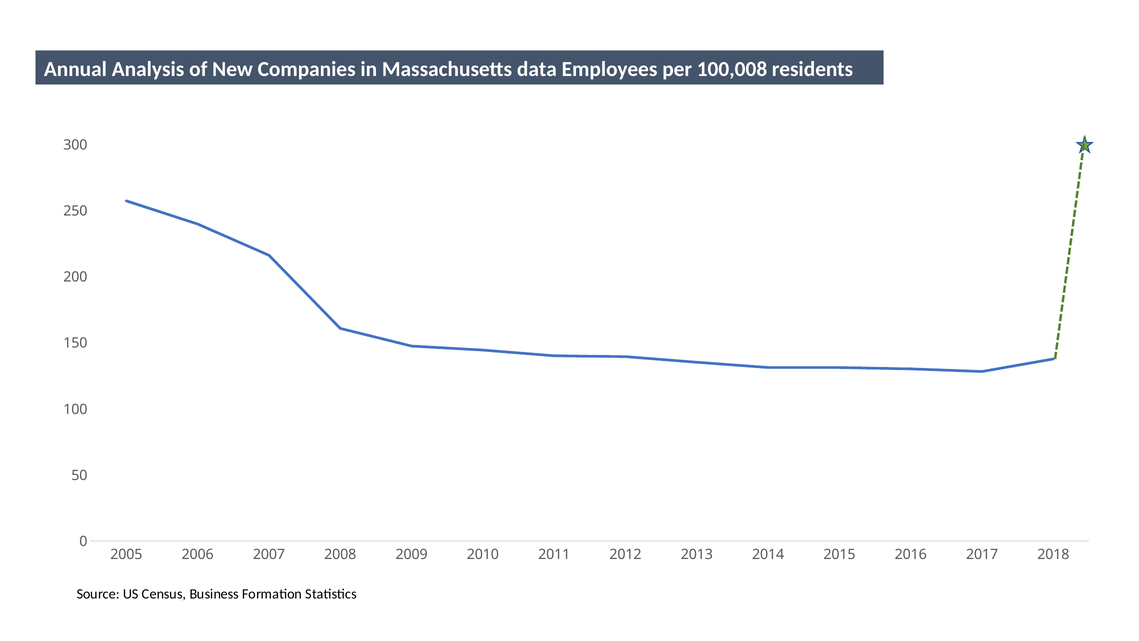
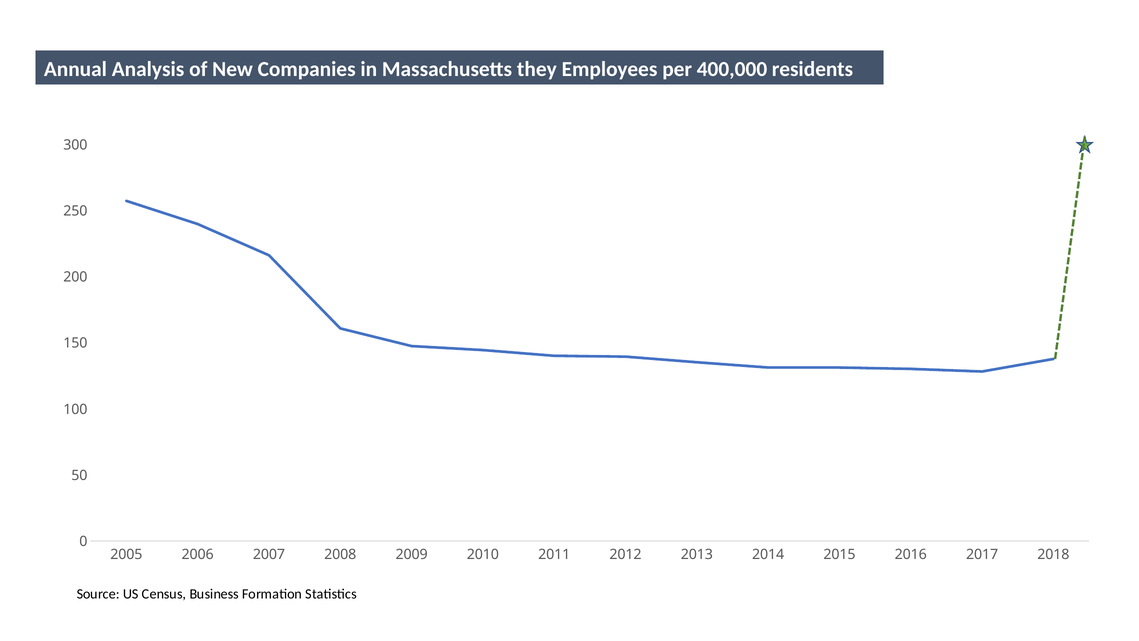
data: data -> they
100,008: 100,008 -> 400,000
